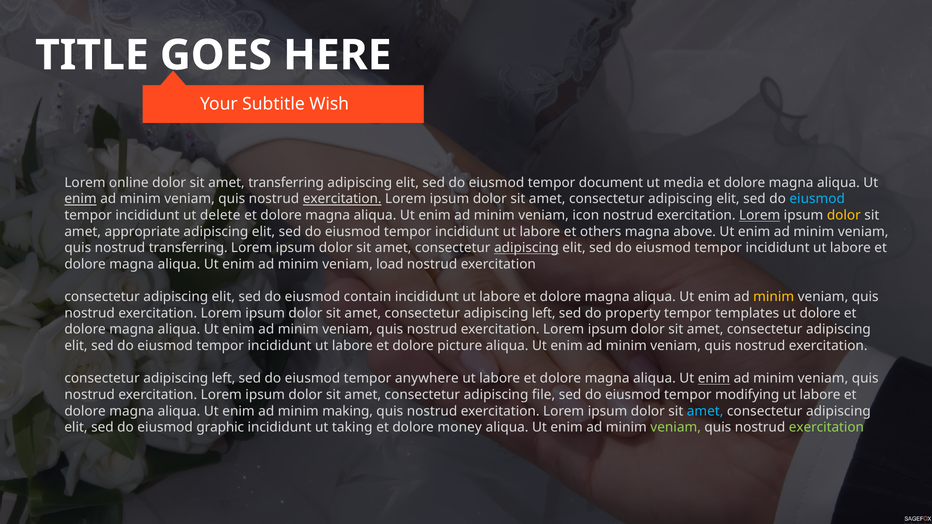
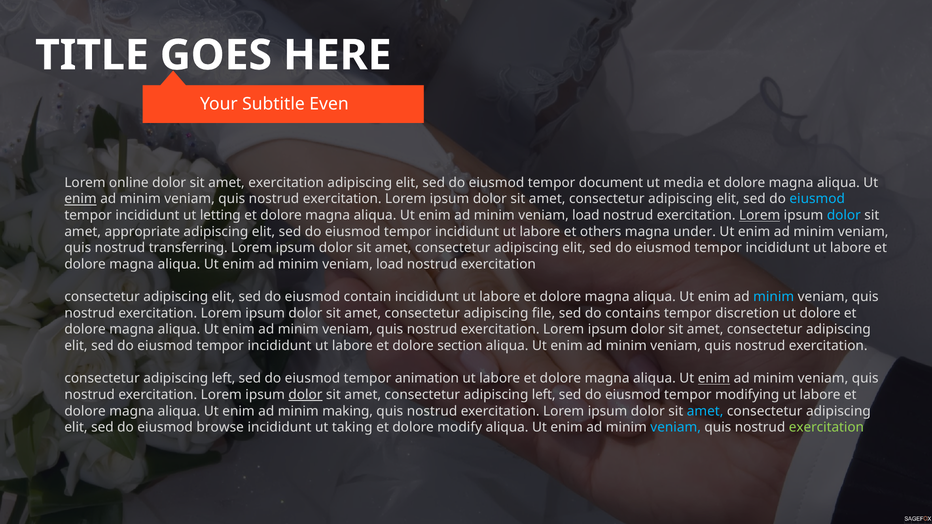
Wish: Wish -> Even
amet transferring: transferring -> exercitation
exercitation at (342, 199) underline: present -> none
delete: delete -> letting
icon at (586, 215): icon -> load
dolor at (844, 215) colour: yellow -> light blue
above: above -> under
adipiscing at (526, 248) underline: present -> none
minim at (774, 297) colour: yellow -> light blue
amet consectetur adipiscing left: left -> file
property: property -> contains
templates: templates -> discretion
picture: picture -> section
anywhere: anywhere -> animation
dolor at (305, 395) underline: none -> present
amet consectetur adipiscing file: file -> left
graphic: graphic -> browse
money: money -> modify
veniam at (676, 428) colour: light green -> light blue
